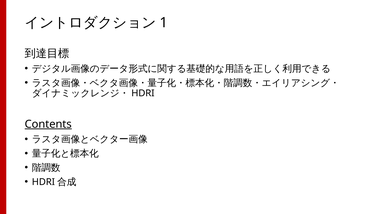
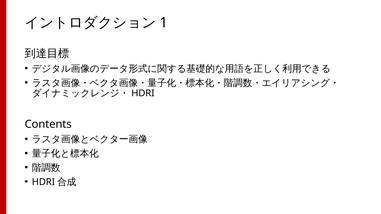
Contents underline: present -> none
